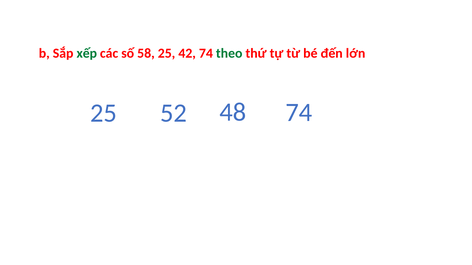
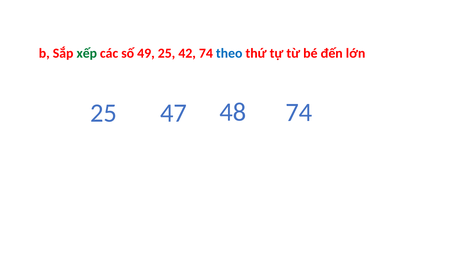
58: 58 -> 49
theo colour: green -> blue
52: 52 -> 47
